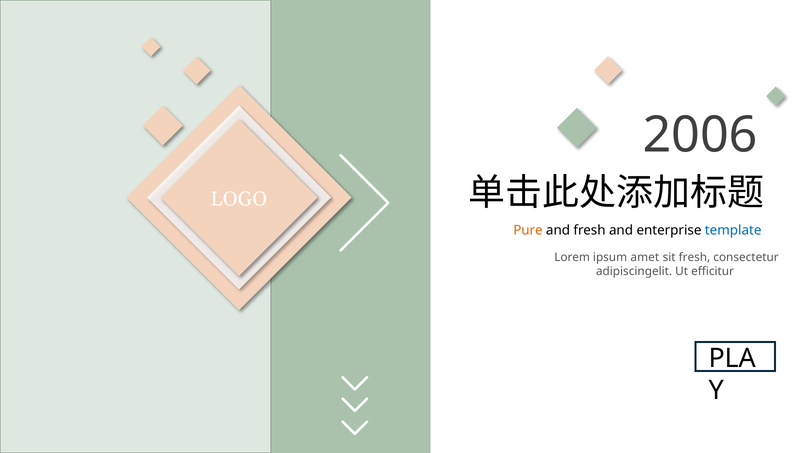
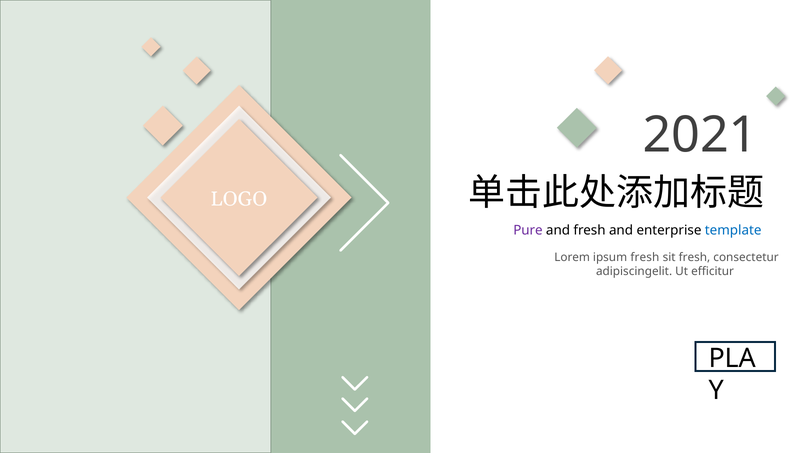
2006: 2006 -> 2021
Pure colour: orange -> purple
ipsum amet: amet -> fresh
